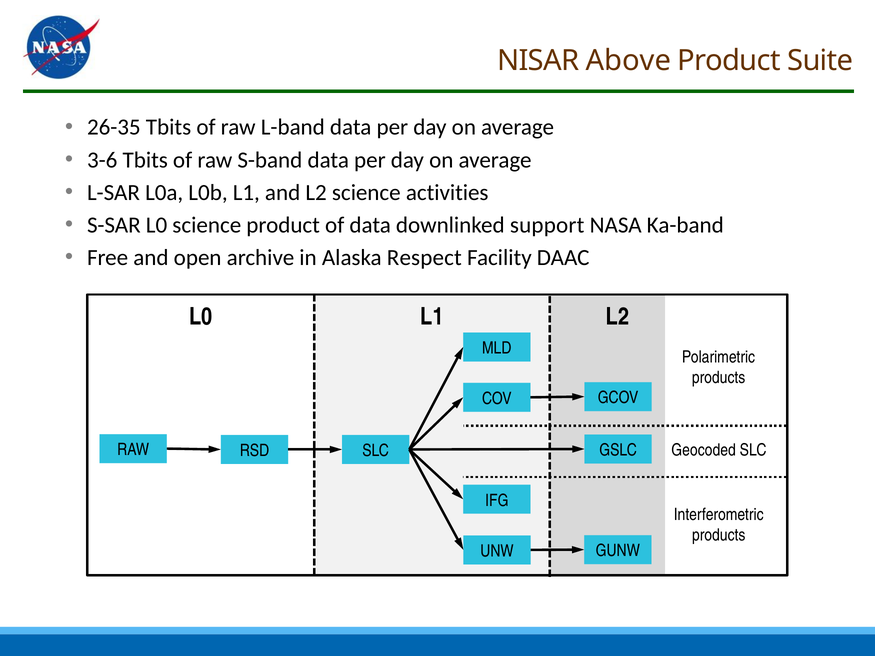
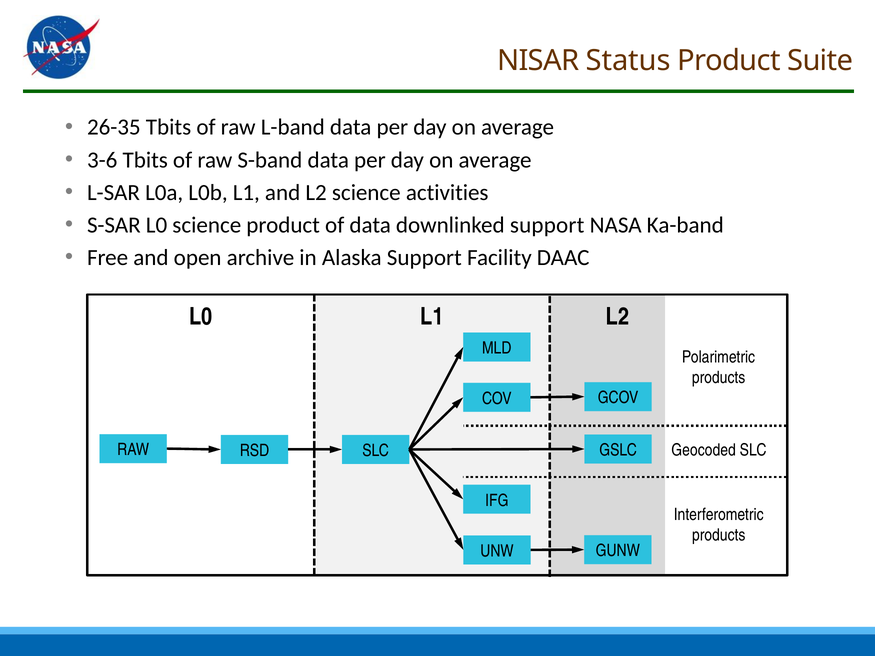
Above: Above -> Status
Alaska Respect: Respect -> Support
